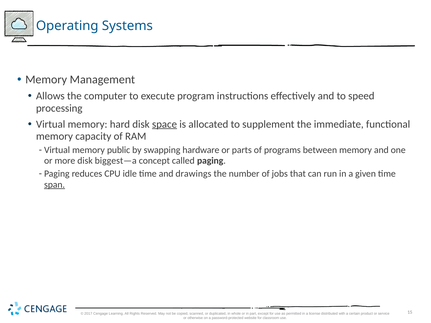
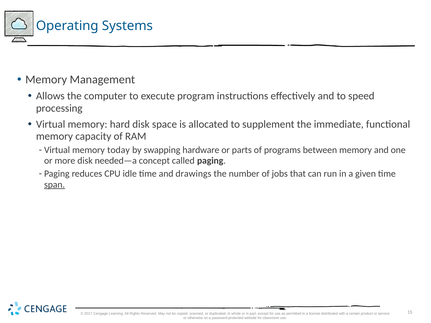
space underline: present -> none
public: public -> today
biggest—a: biggest—a -> needed—a
